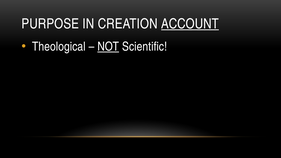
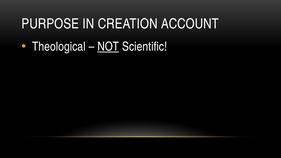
ACCOUNT underline: present -> none
